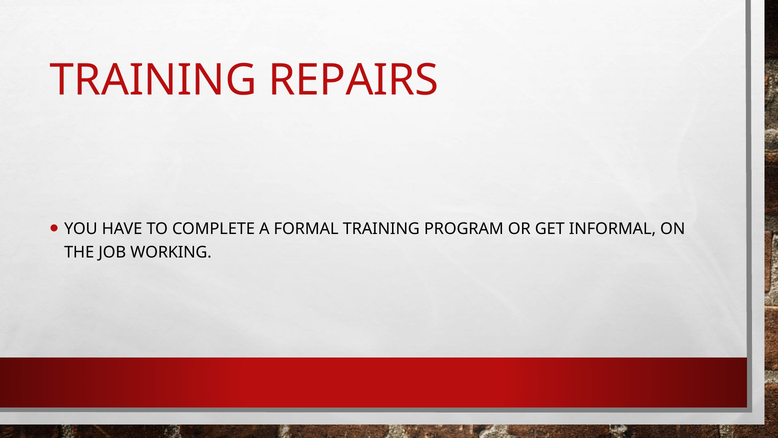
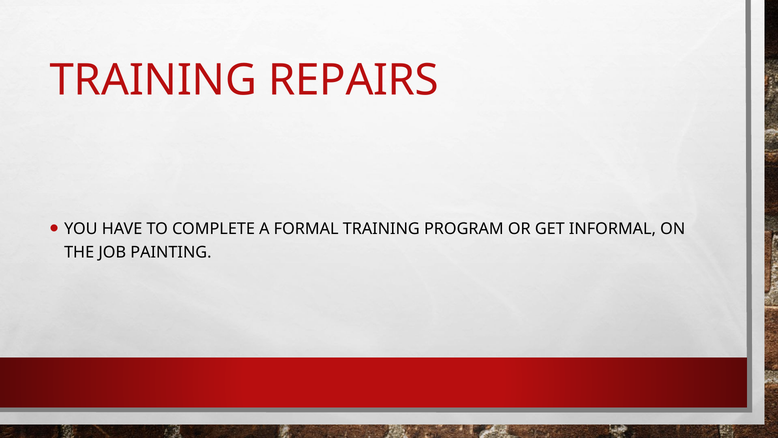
WORKING: WORKING -> PAINTING
